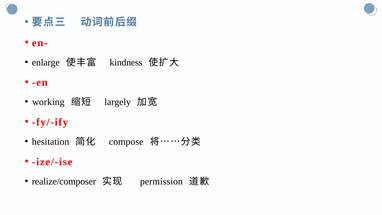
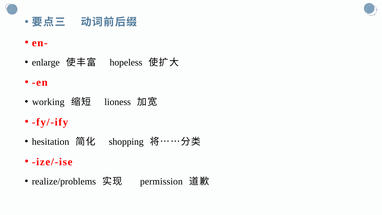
kindness: kindness -> hopeless
largely: largely -> lioness
compose: compose -> shopping
realize/composer: realize/composer -> realize/problems
